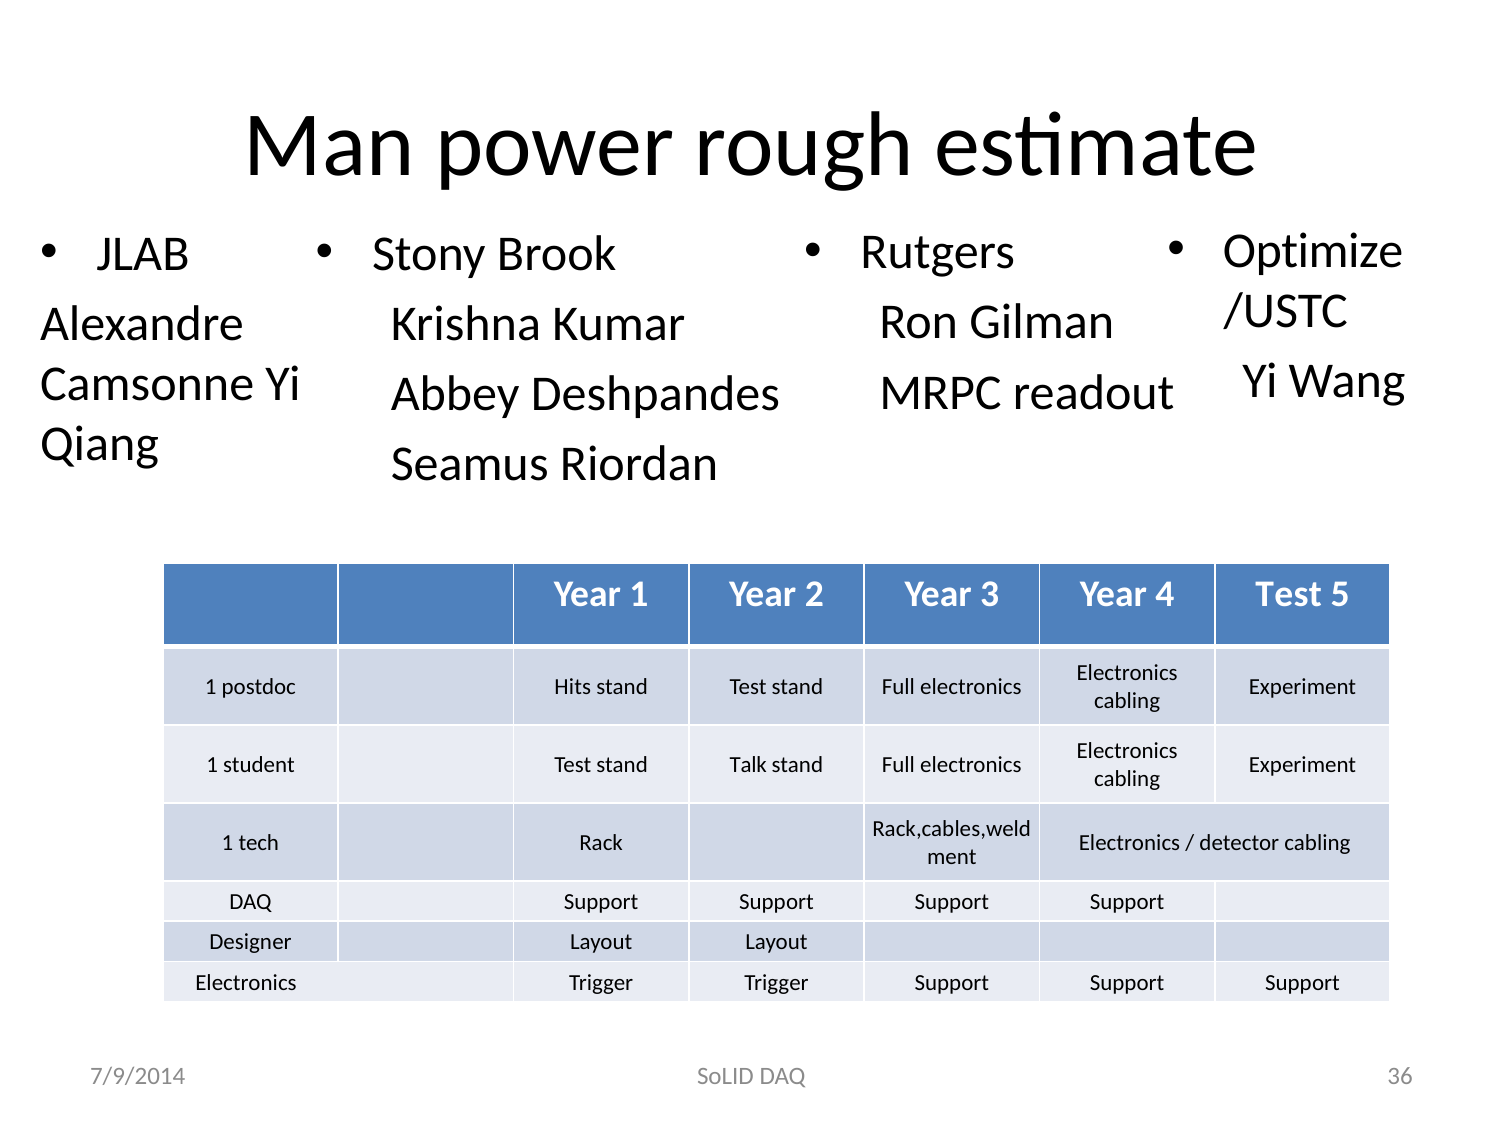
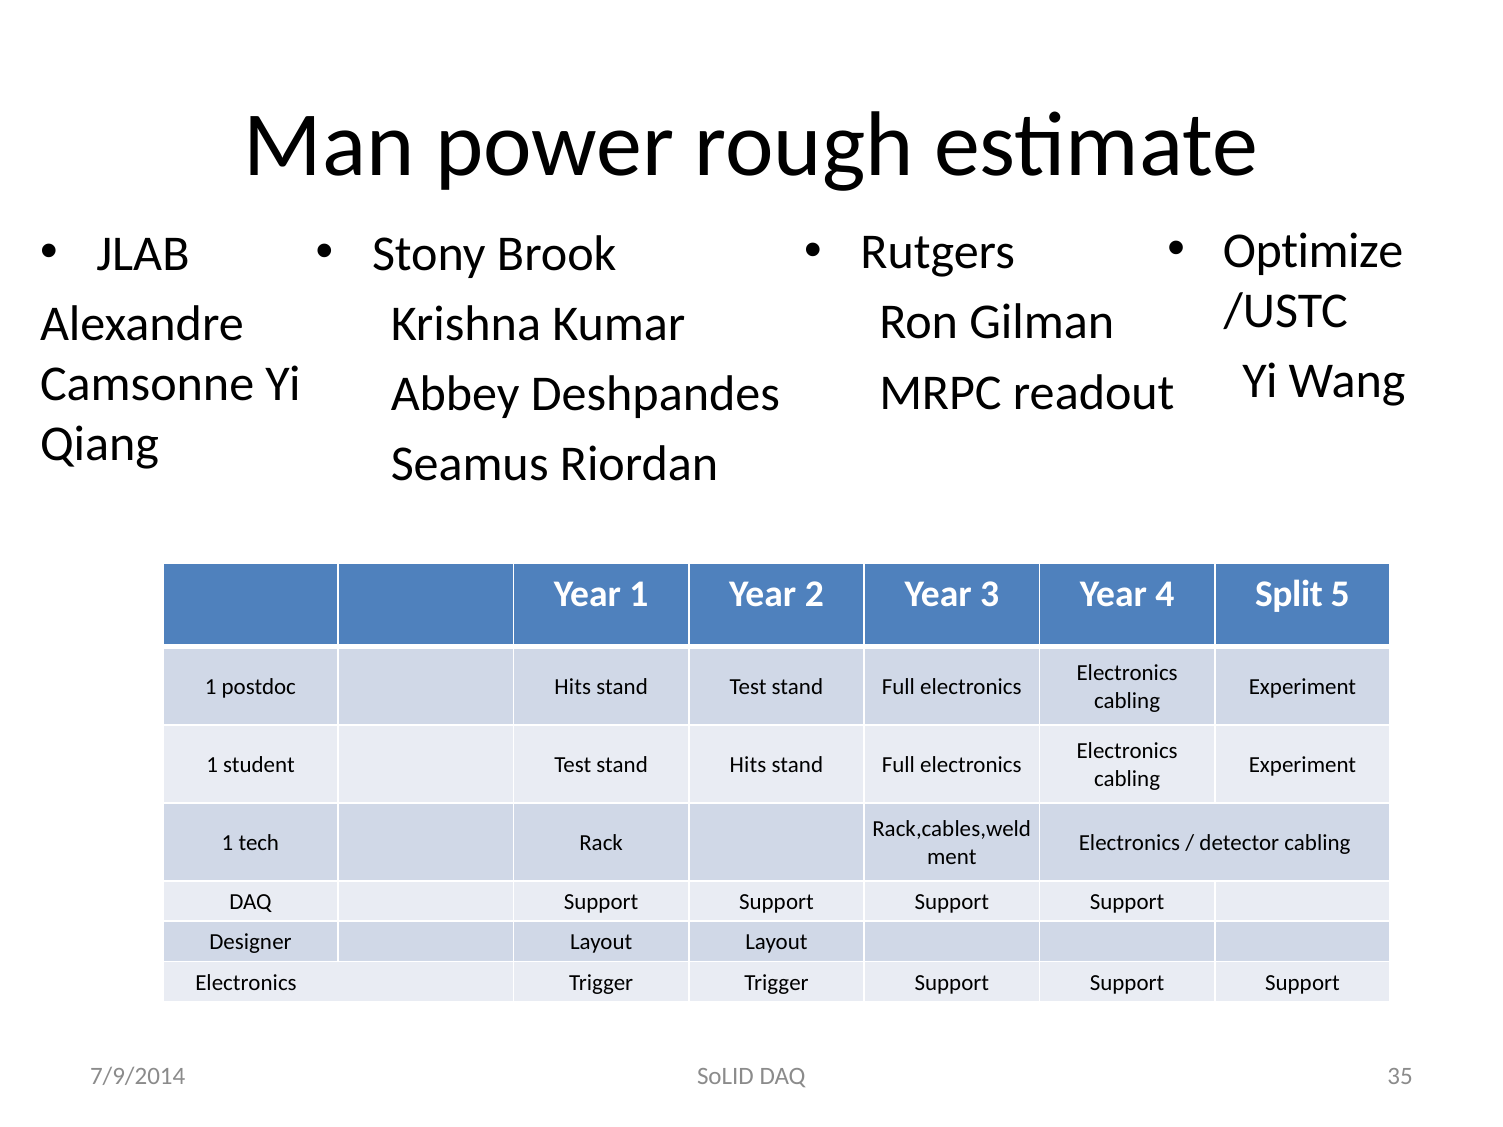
4 Test: Test -> Split
stand Talk: Talk -> Hits
36: 36 -> 35
